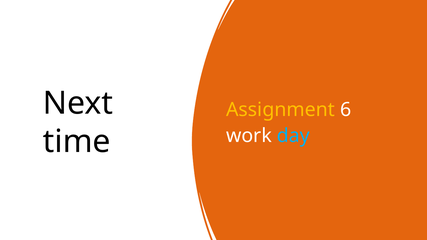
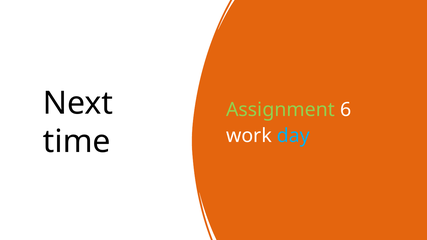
Assignment colour: yellow -> light green
